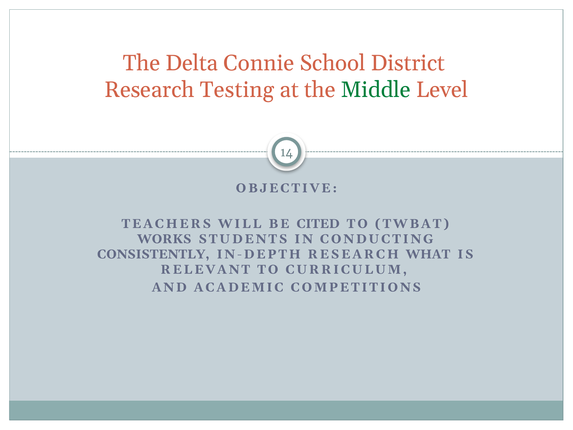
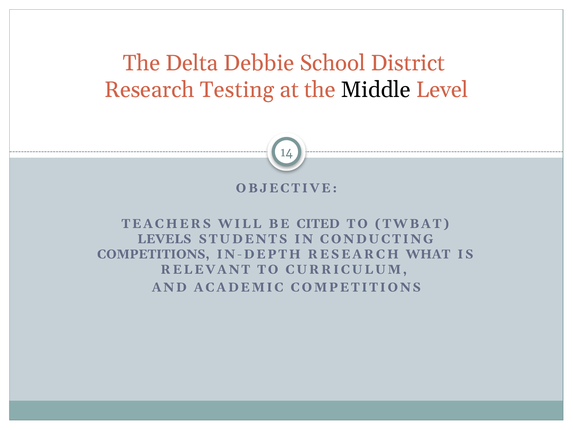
Connie: Connie -> Debbie
Middle colour: green -> black
WORKS: WORKS -> LEVELS
CONSISTENTLY at (153, 254): CONSISTENTLY -> COMPETITIONS
